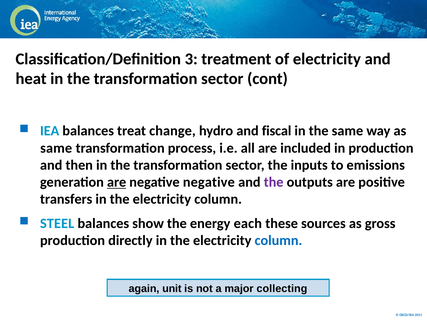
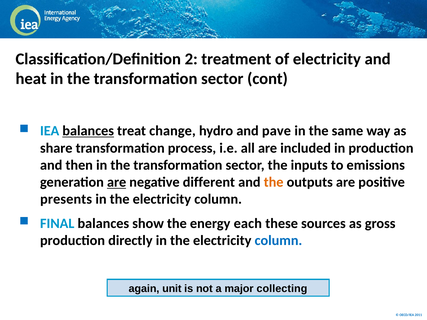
3: 3 -> 2
balances at (88, 131) underline: none -> present
fiscal: fiscal -> pave
same at (56, 148): same -> share
negative negative: negative -> different
the at (274, 182) colour: purple -> orange
transfers: transfers -> presents
STEEL: STEEL -> FINAL
